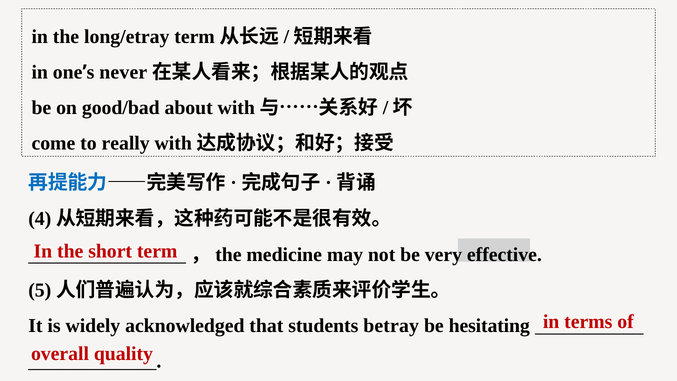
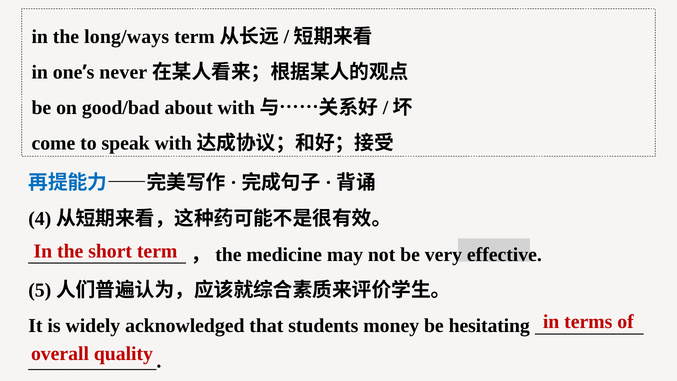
long/etray: long/etray -> long/ways
really: really -> speak
betray: betray -> money
